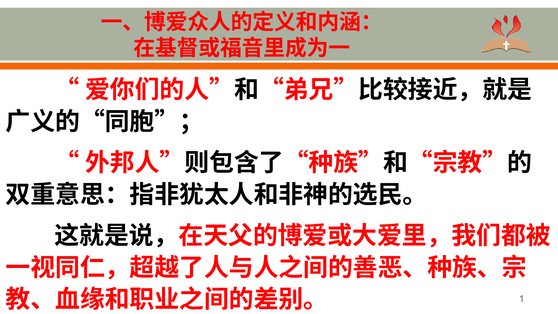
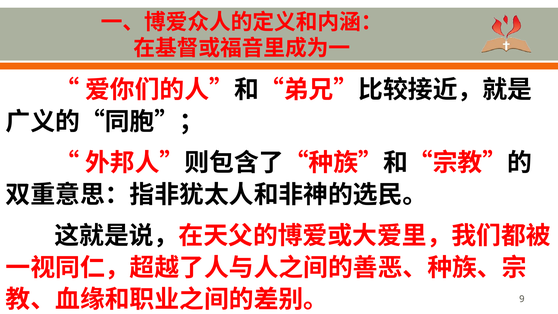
1: 1 -> 9
